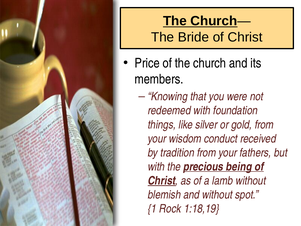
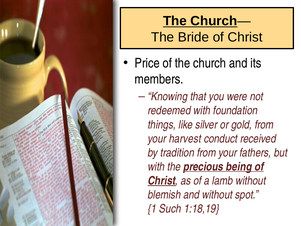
wisdom: wisdom -> harvest
Rock: Rock -> Such
